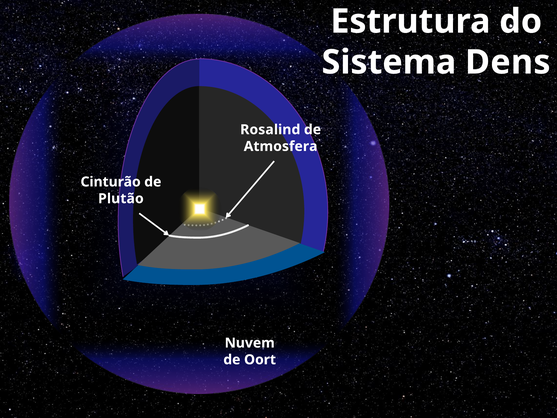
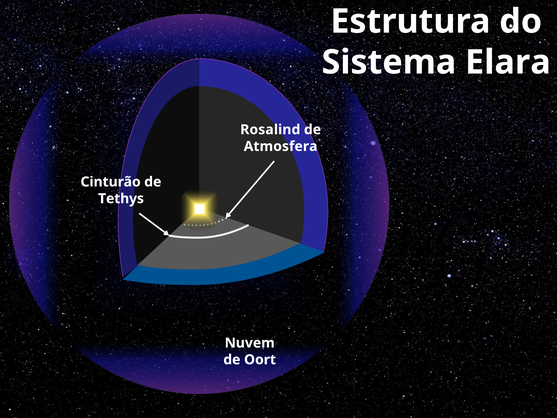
Dens: Dens -> Elara
Plutão: Plutão -> Tethys
